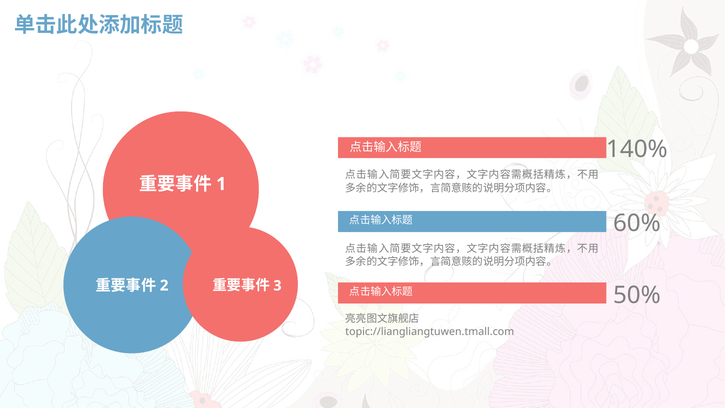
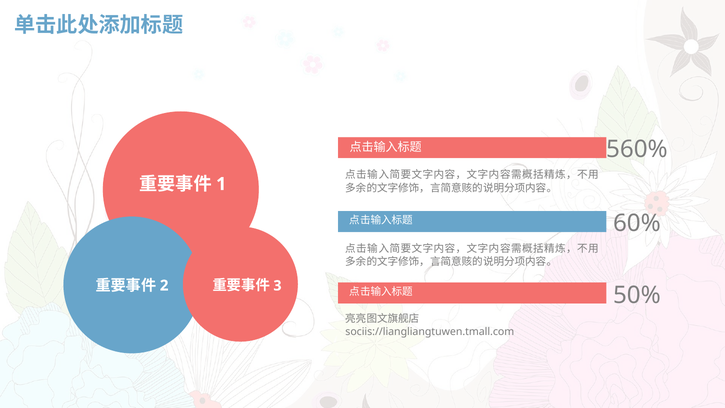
140%: 140% -> 560%
topic://liangliangtuwen.tmall.com: topic://liangliangtuwen.tmall.com -> sociis://liangliangtuwen.tmall.com
